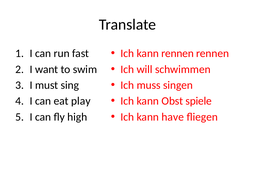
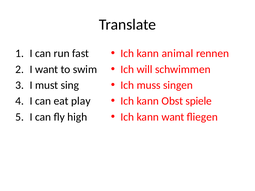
kann rennen: rennen -> animal
kann have: have -> want
